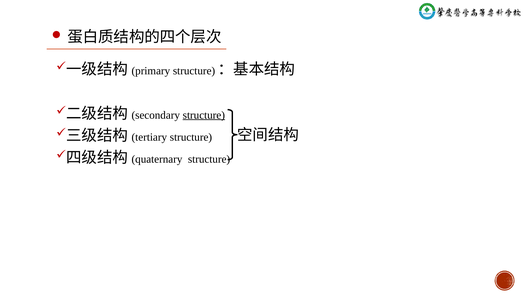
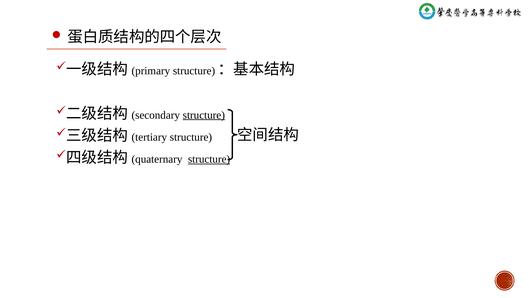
structure at (209, 159) underline: none -> present
